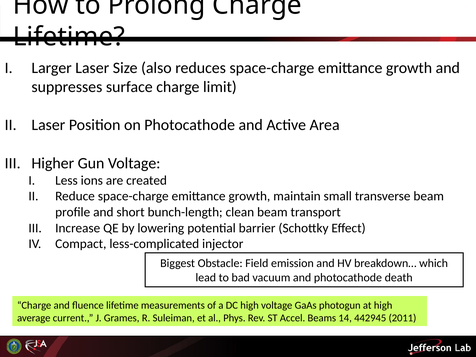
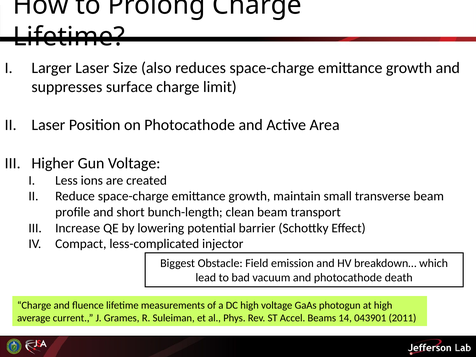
442945: 442945 -> 043901
